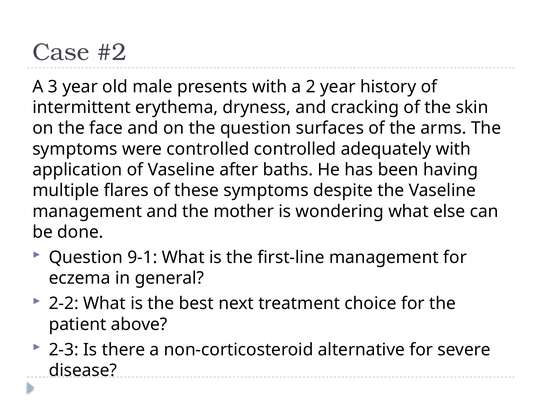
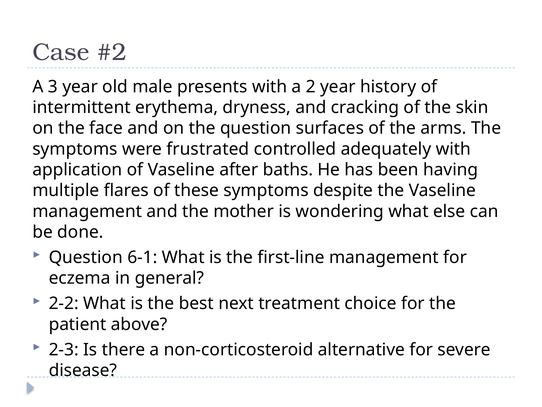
were controlled: controlled -> frustrated
9-1: 9-1 -> 6-1
